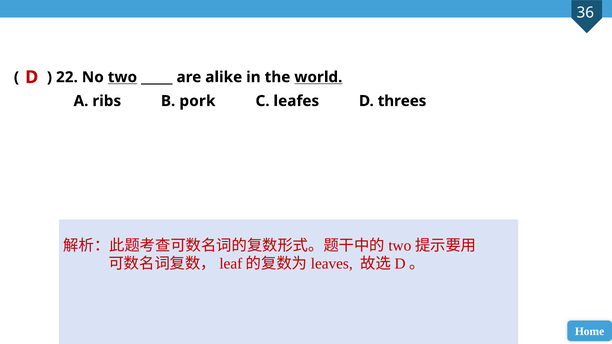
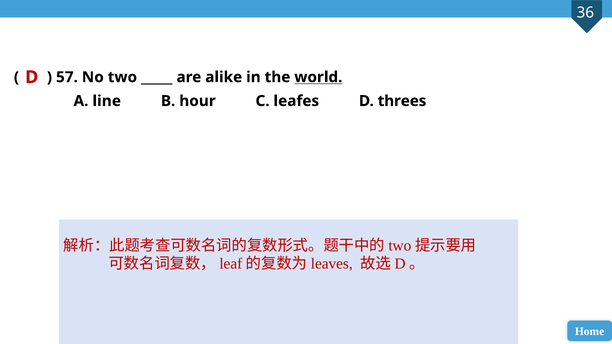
22: 22 -> 57
two underline: present -> none
ribs: ribs -> line
pork: pork -> hour
